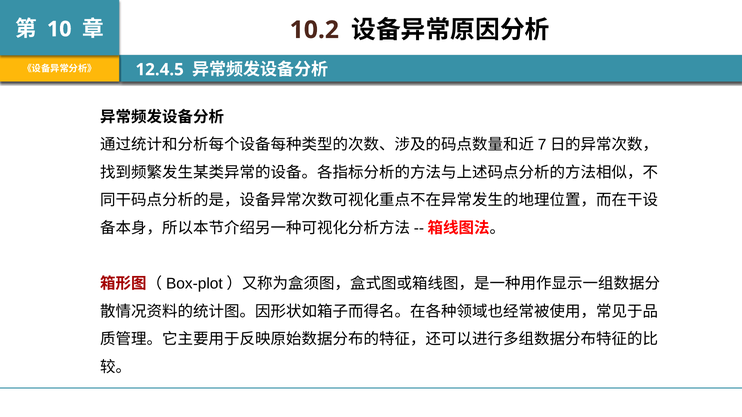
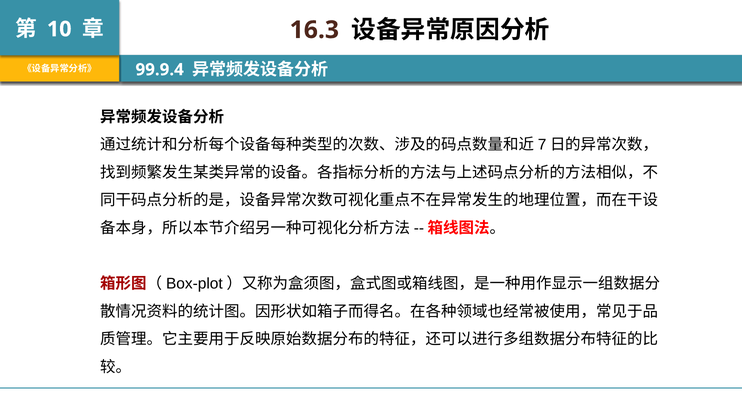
10.2: 10.2 -> 16.3
12.4.5: 12.4.5 -> 99.9.4
